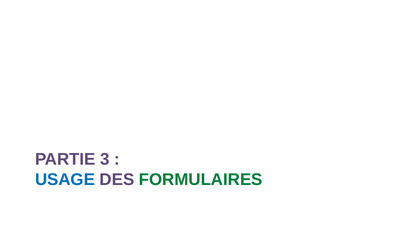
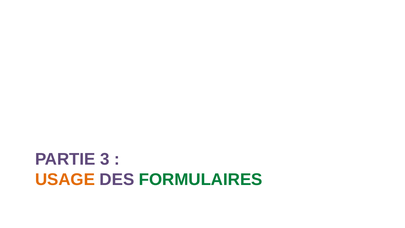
USAGE colour: blue -> orange
